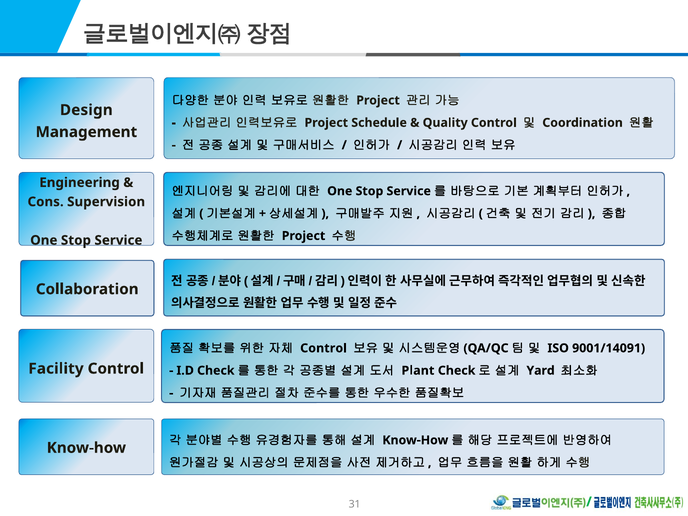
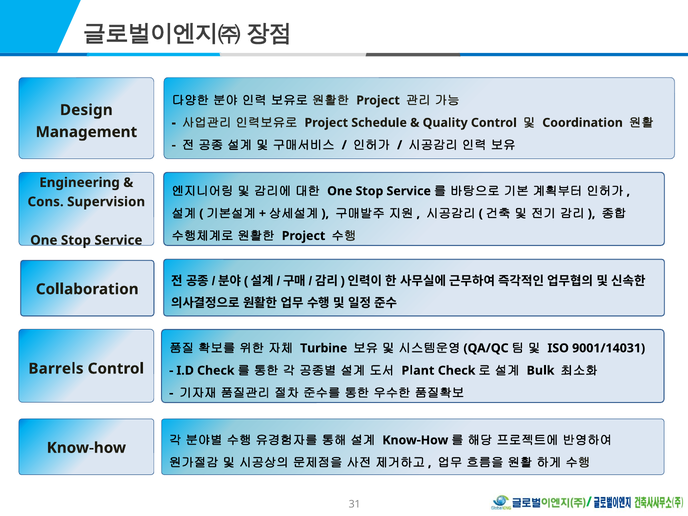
Control at (324, 348): Control -> Turbine
9001/14091: 9001/14091 -> 9001/14031
Facility: Facility -> Barrels
Yard: Yard -> Bulk
